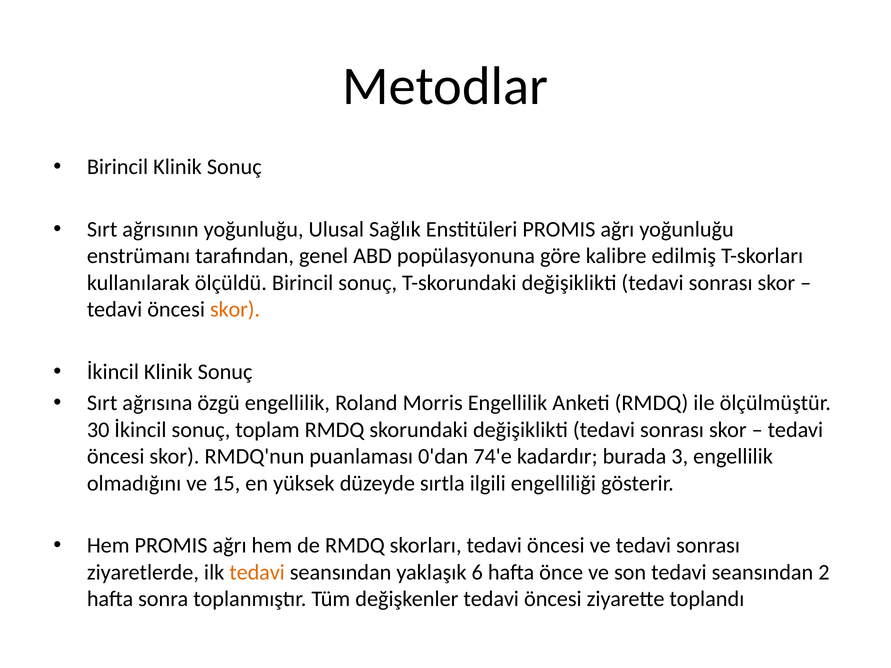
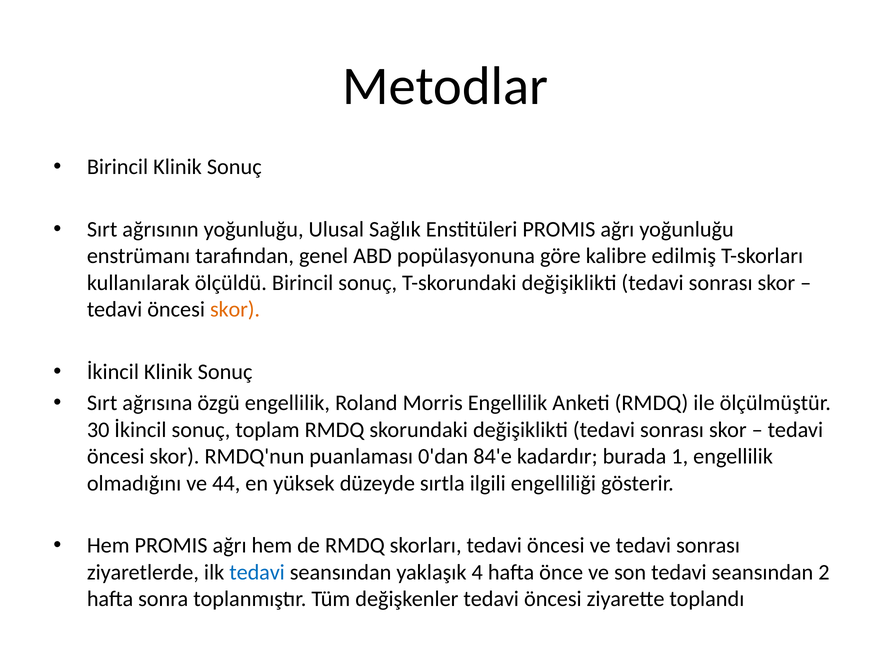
74'e: 74'e -> 84'e
3: 3 -> 1
15: 15 -> 44
tedavi at (257, 572) colour: orange -> blue
6: 6 -> 4
